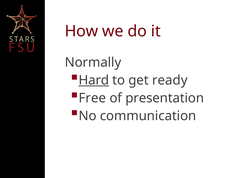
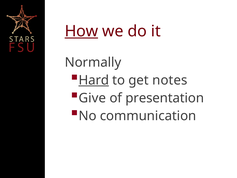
How underline: none -> present
ready: ready -> notes
Free: Free -> Give
